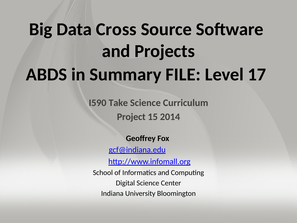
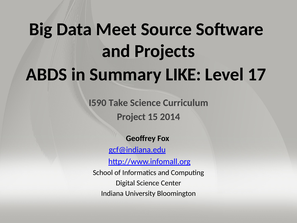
Cross: Cross -> Meet
FILE: FILE -> LIKE
